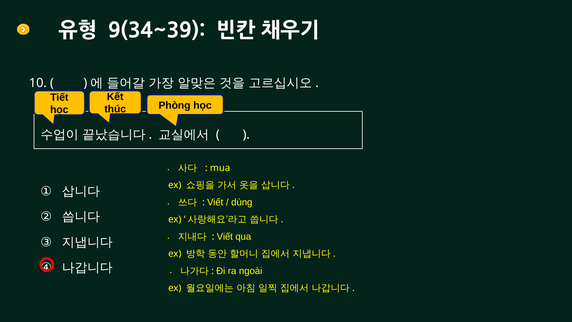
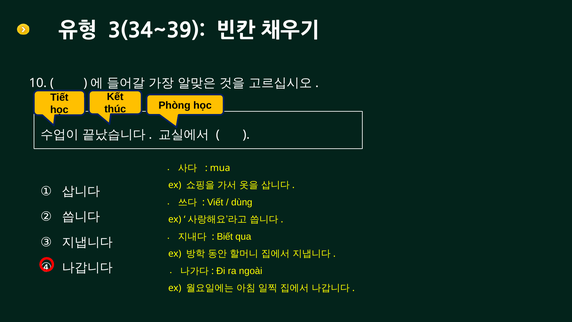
9(34~39: 9(34~39 -> 3(34~39
Viết at (225, 236): Viết -> Biết
